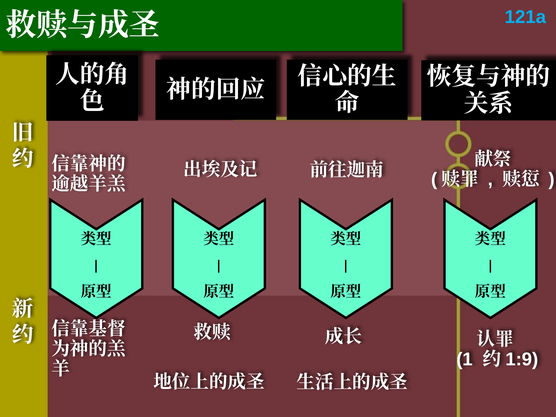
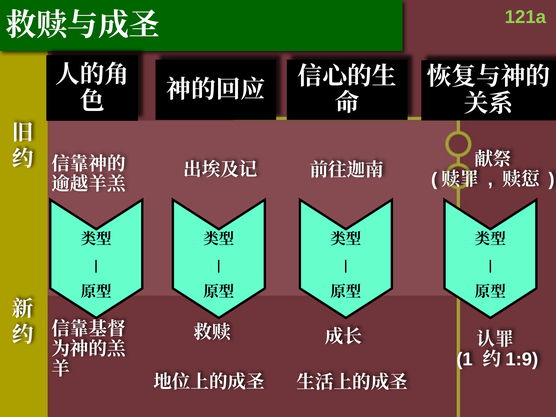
121a colour: light blue -> light green
